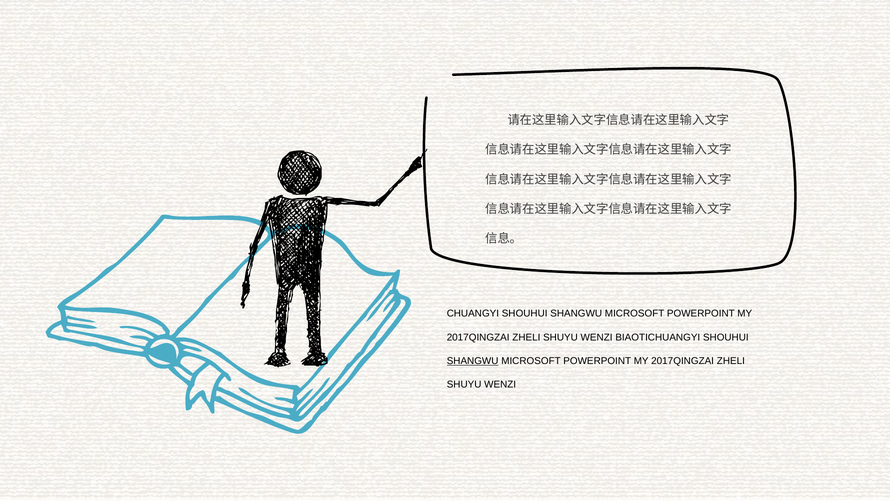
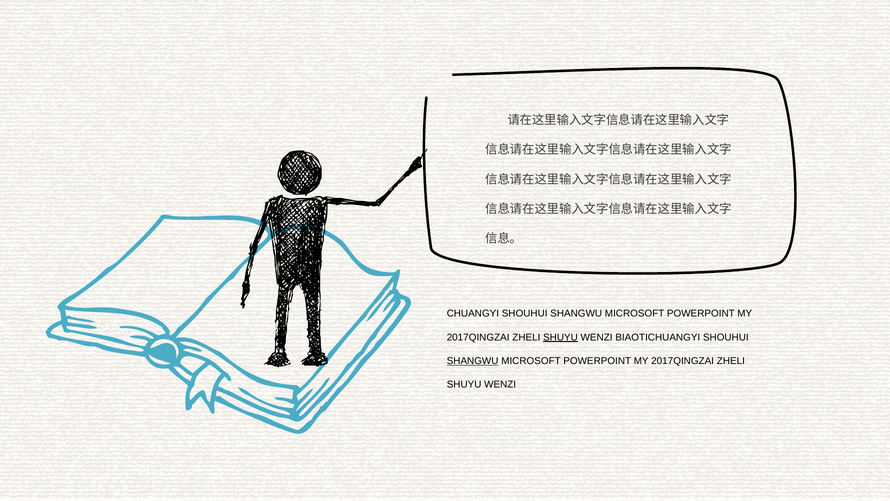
SHUYU at (560, 337) underline: none -> present
